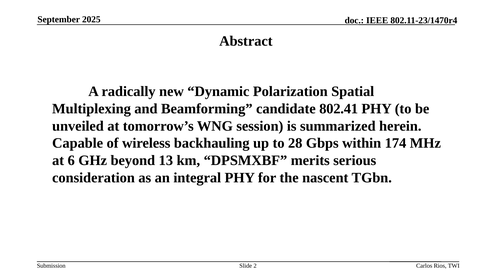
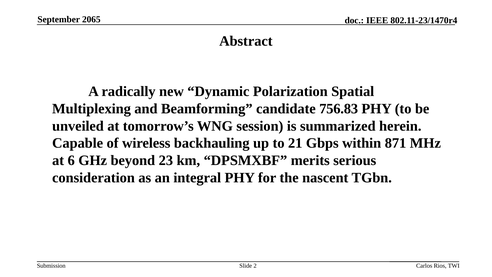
2025: 2025 -> 2065
802.41: 802.41 -> 756.83
28: 28 -> 21
174: 174 -> 871
13: 13 -> 23
